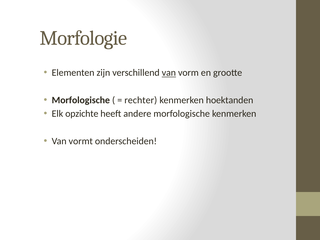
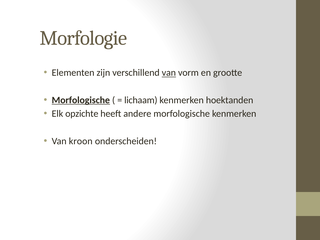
Morfologische at (81, 100) underline: none -> present
rechter: rechter -> lichaam
vormt: vormt -> kroon
